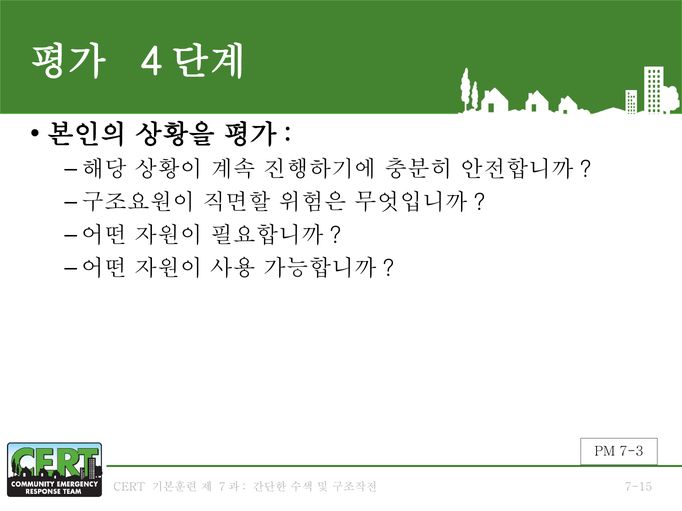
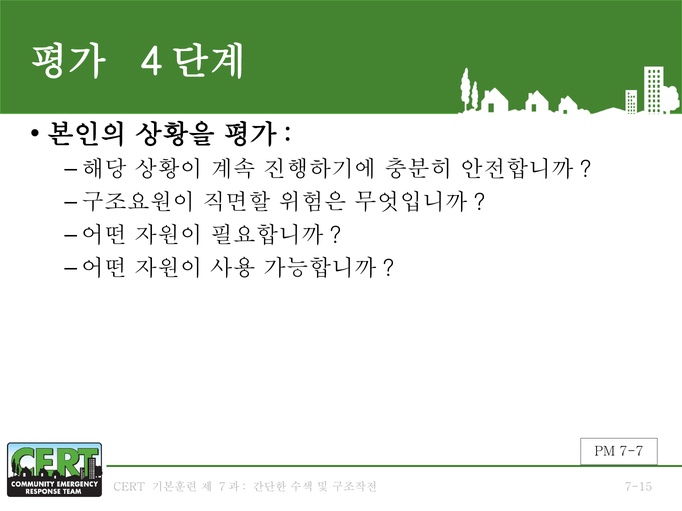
7-3: 7-3 -> 7-7
